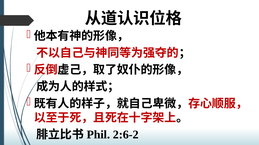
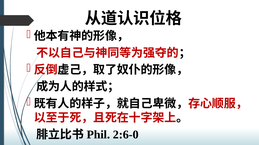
2:6-2: 2:6-2 -> 2:6-0
